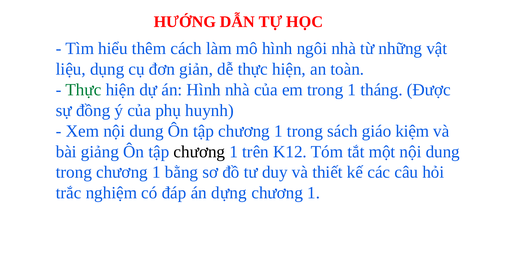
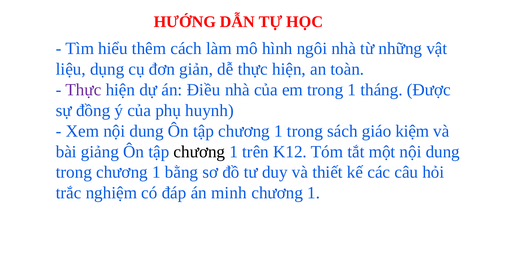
Thực at (83, 90) colour: green -> purple
án Hình: Hình -> Điều
dựng: dựng -> minh
